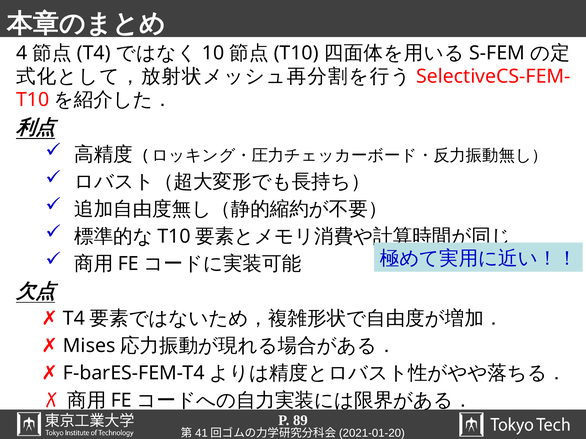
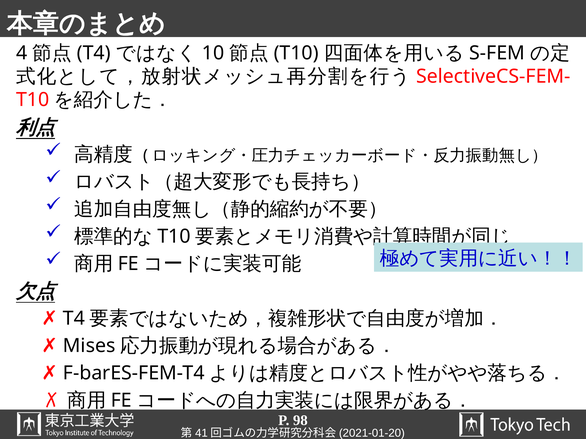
89: 89 -> 98
